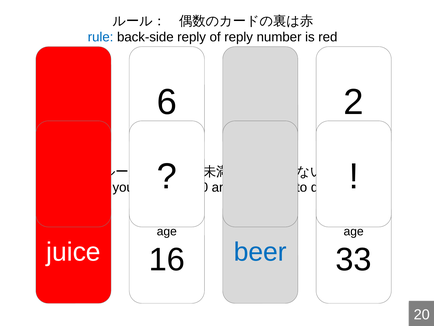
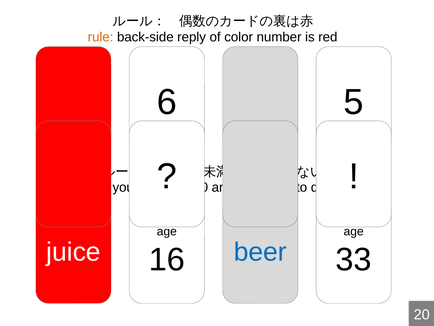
rule at (101, 37) colour: blue -> orange
of reply: reply -> color
2: 2 -> 5
